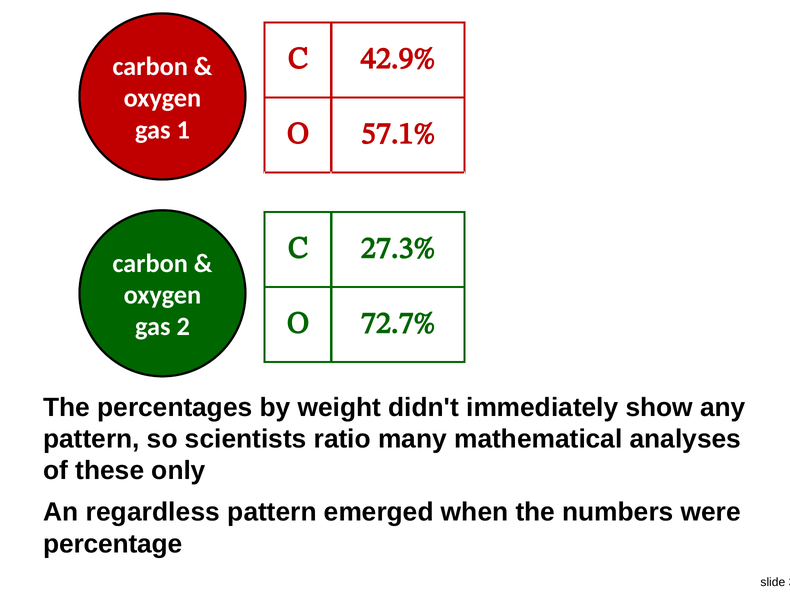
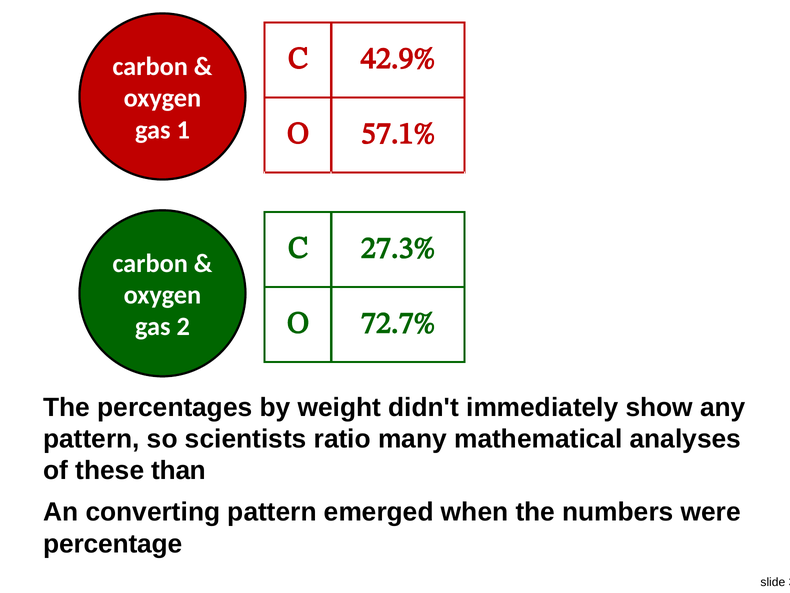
only: only -> than
regardless: regardless -> converting
